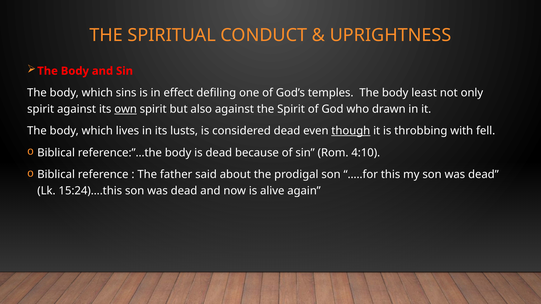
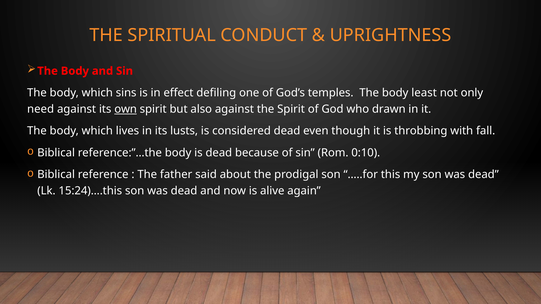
spirit at (41, 109): spirit -> need
though underline: present -> none
fell: fell -> fall
4:10: 4:10 -> 0:10
